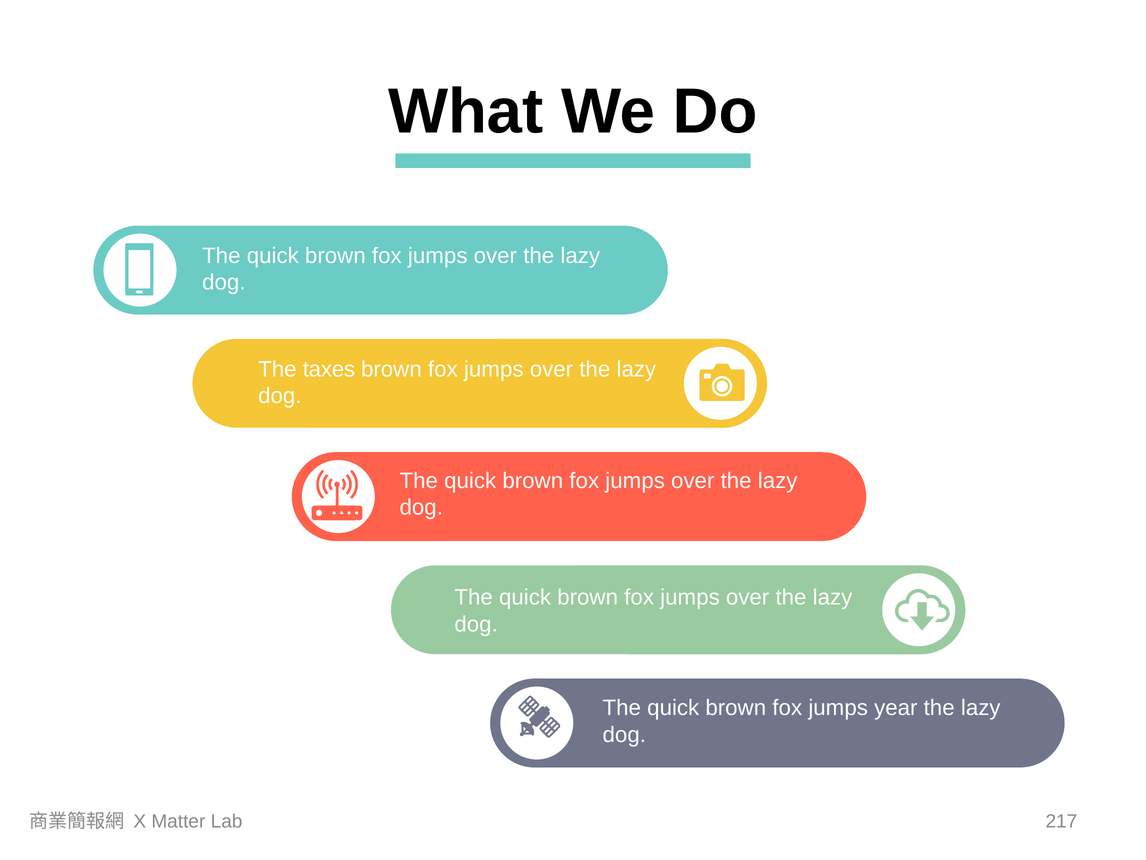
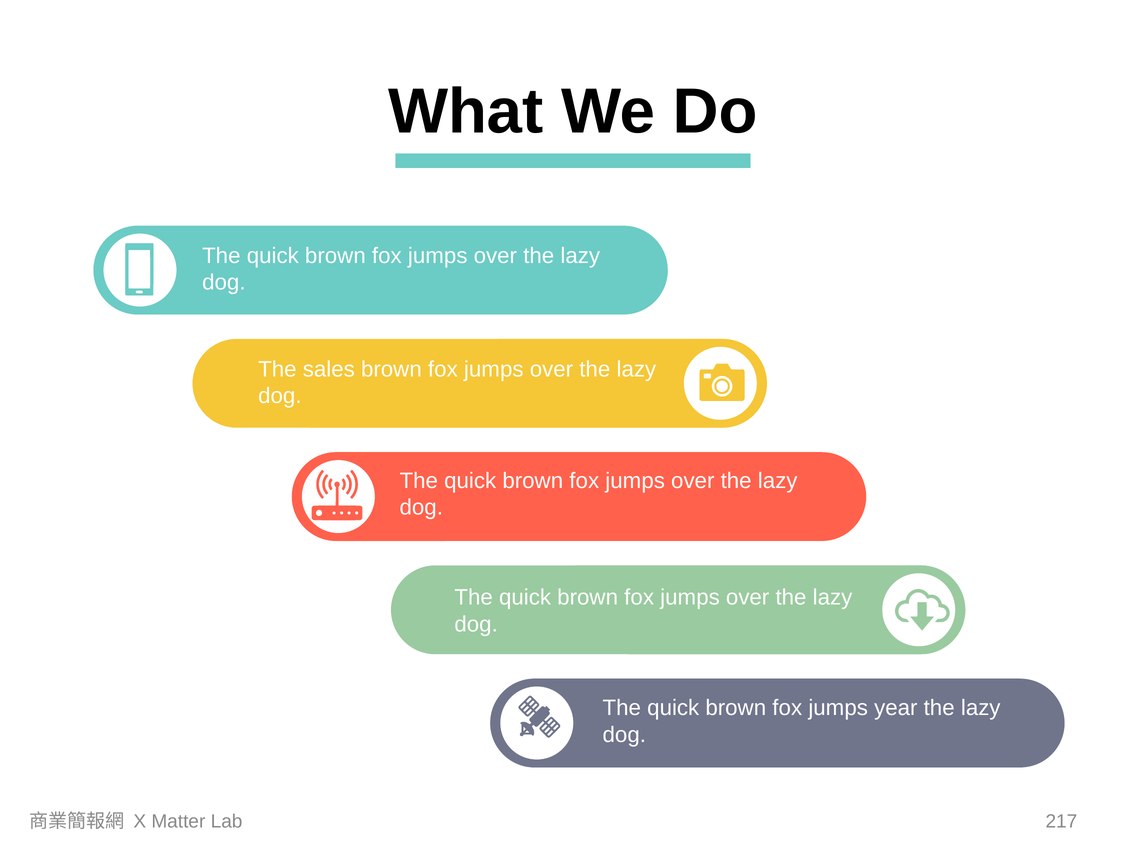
taxes: taxes -> sales
